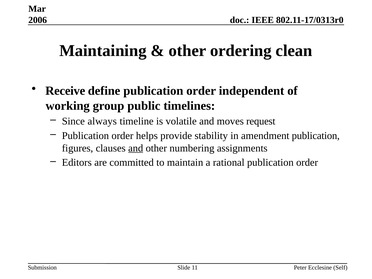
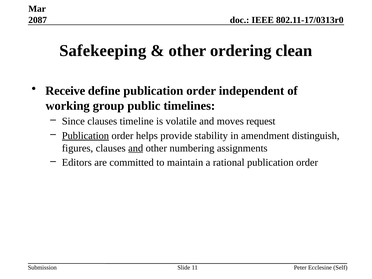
2006: 2006 -> 2087
Maintaining: Maintaining -> Safekeeping
Since always: always -> clauses
Publication at (85, 136) underline: none -> present
amendment publication: publication -> distinguish
